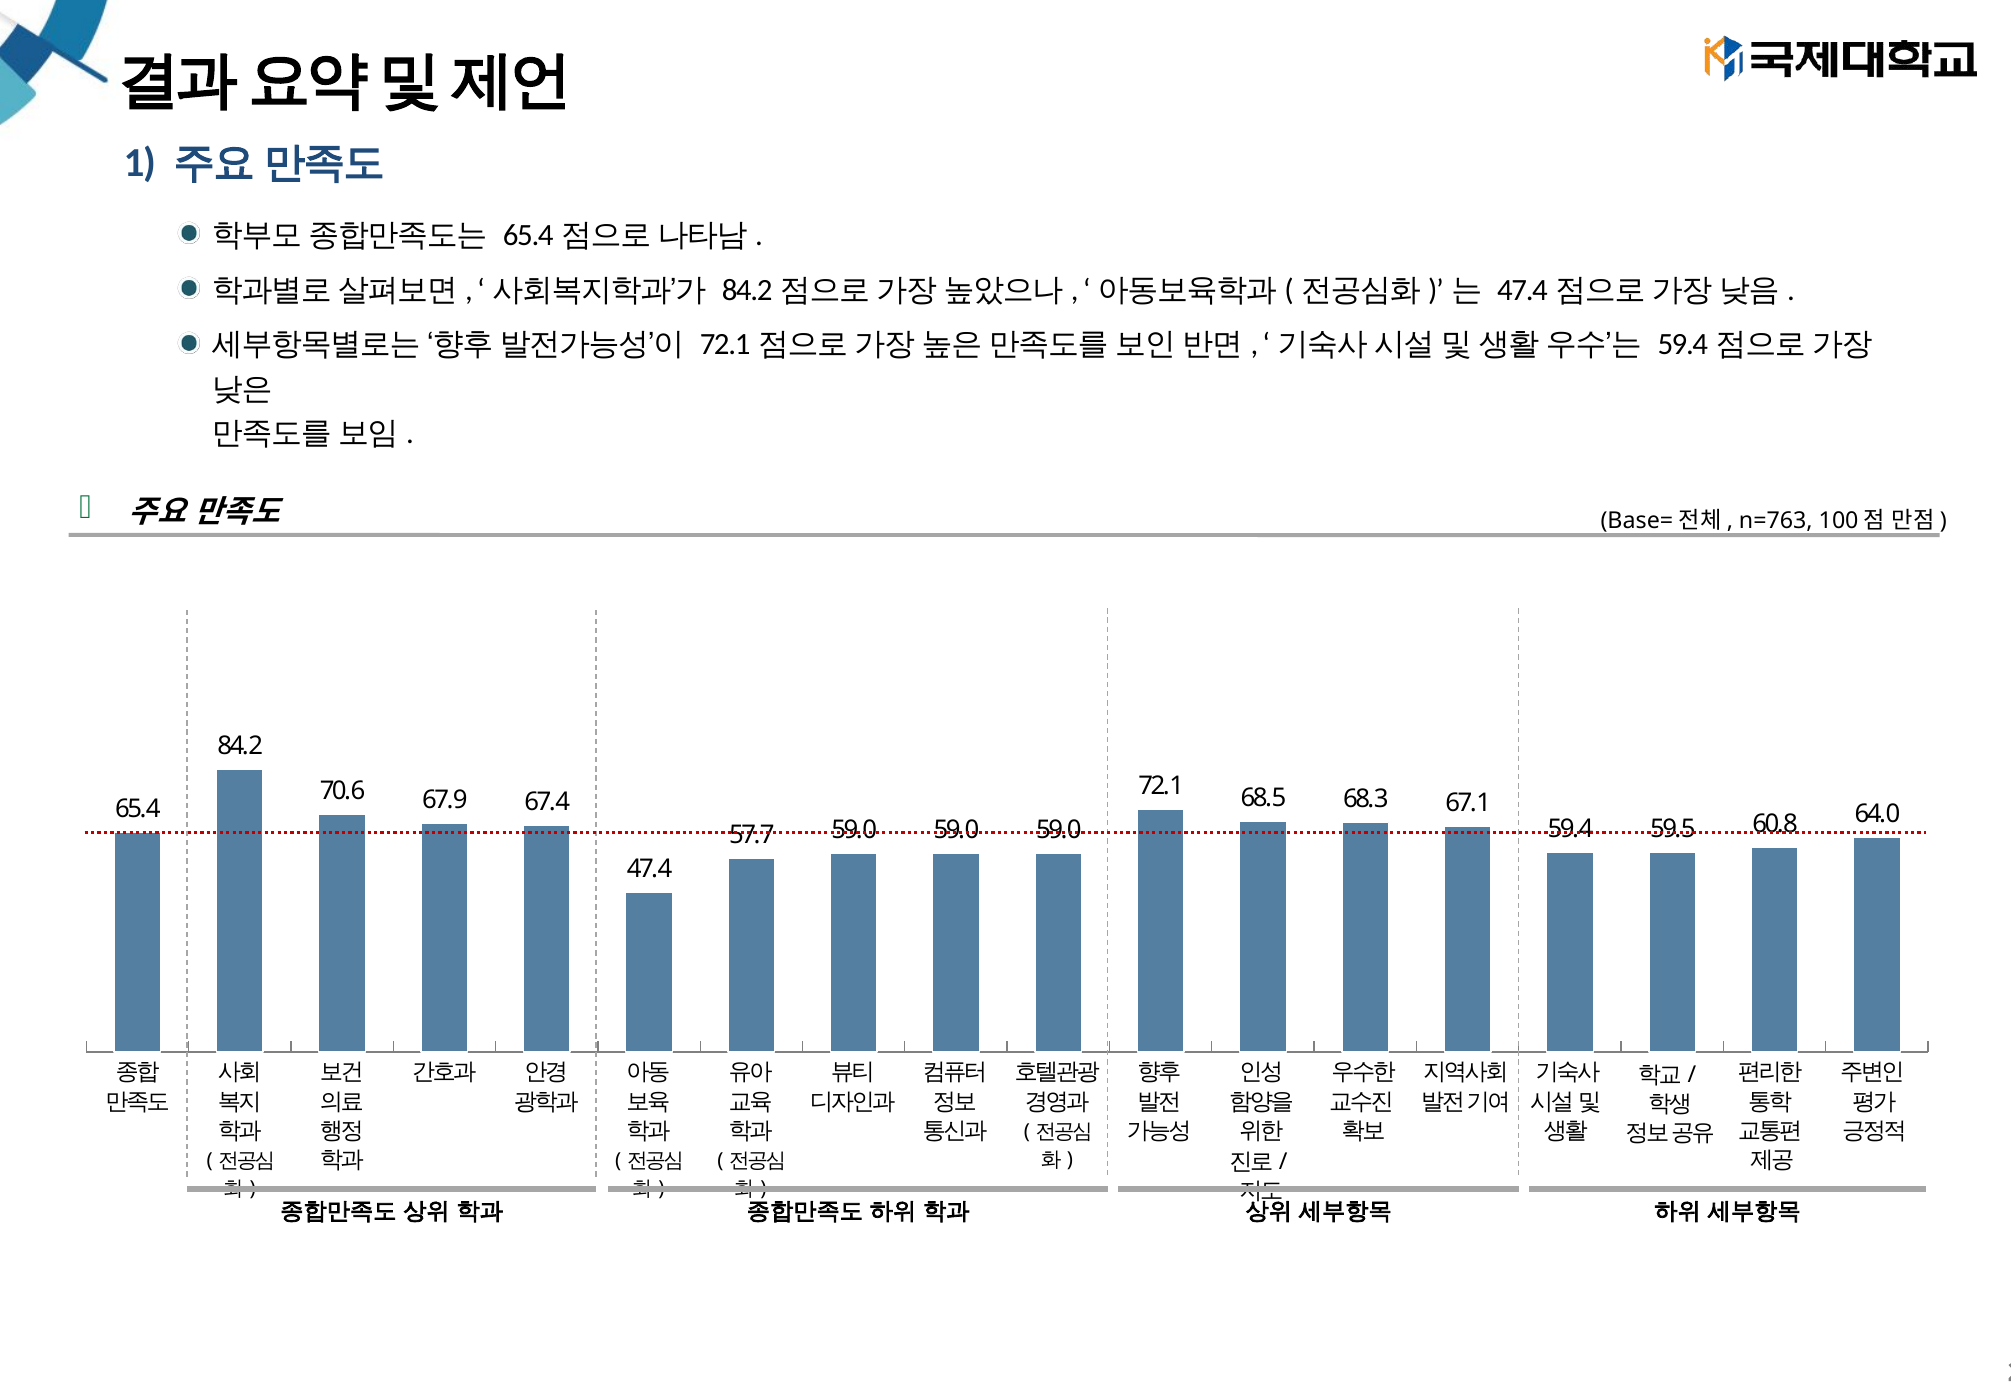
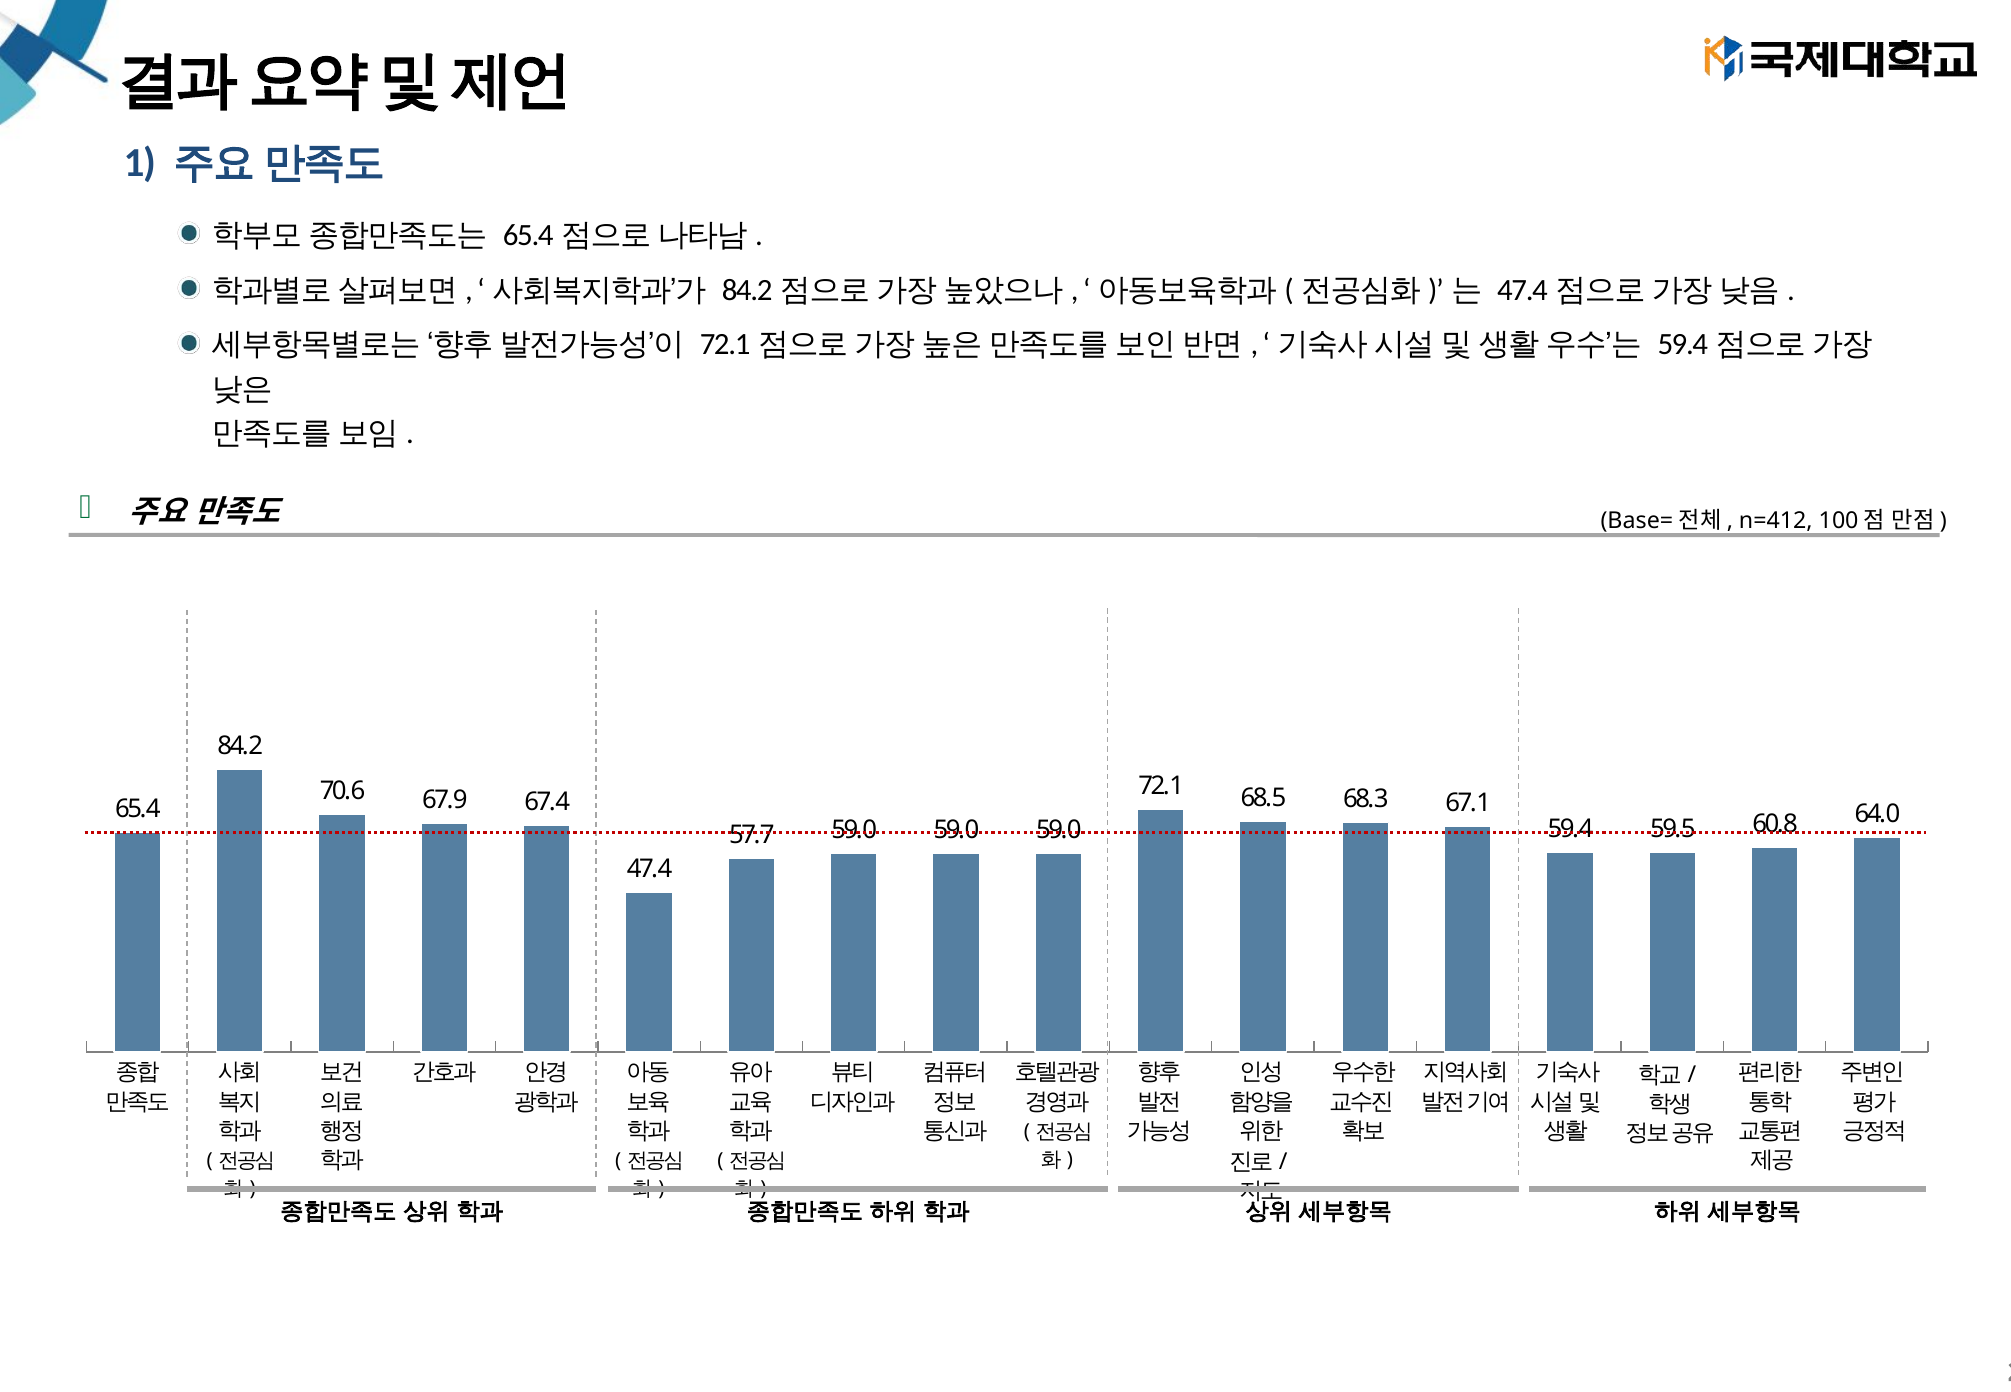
n=763: n=763 -> n=412
